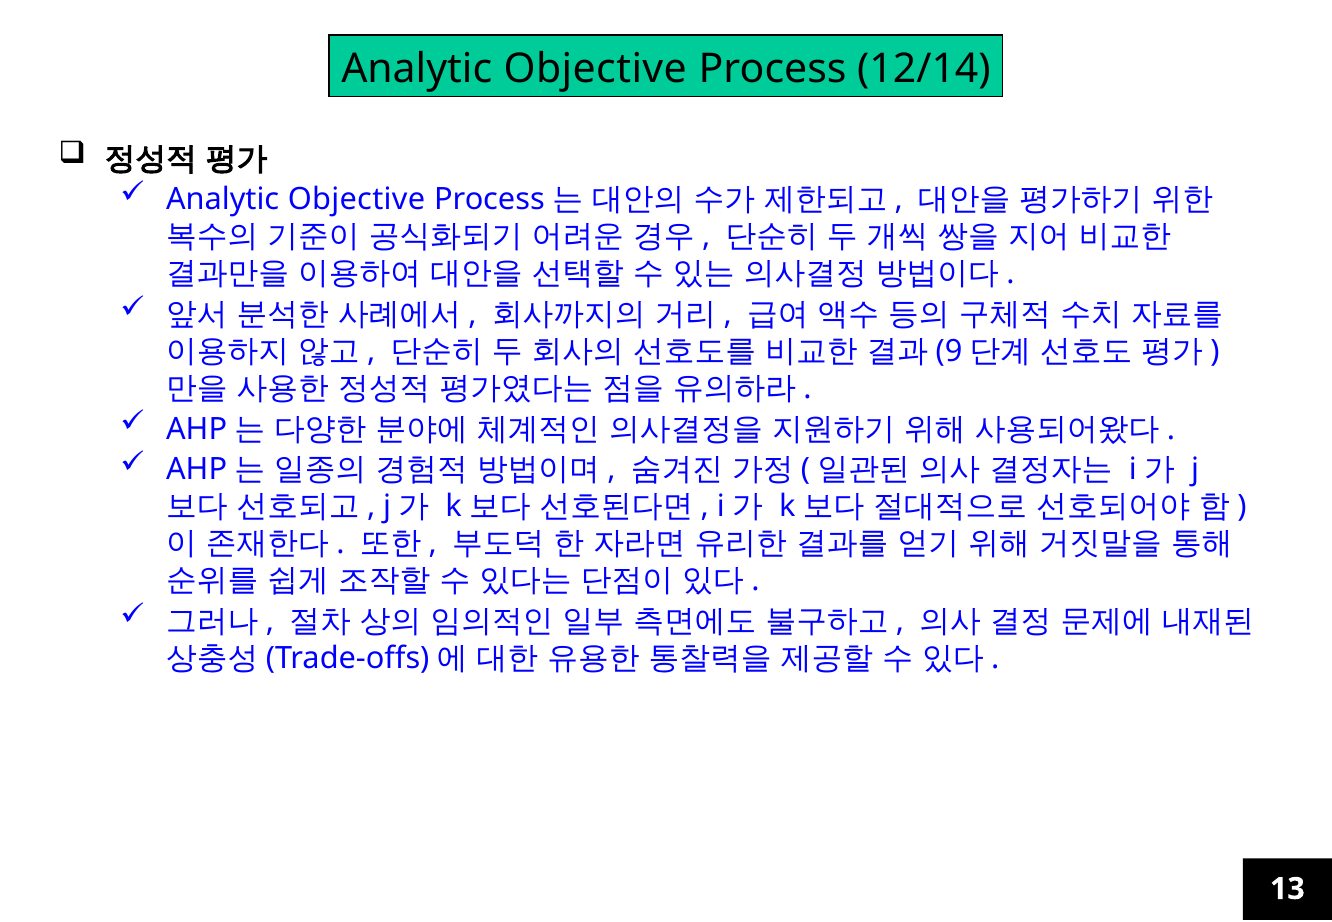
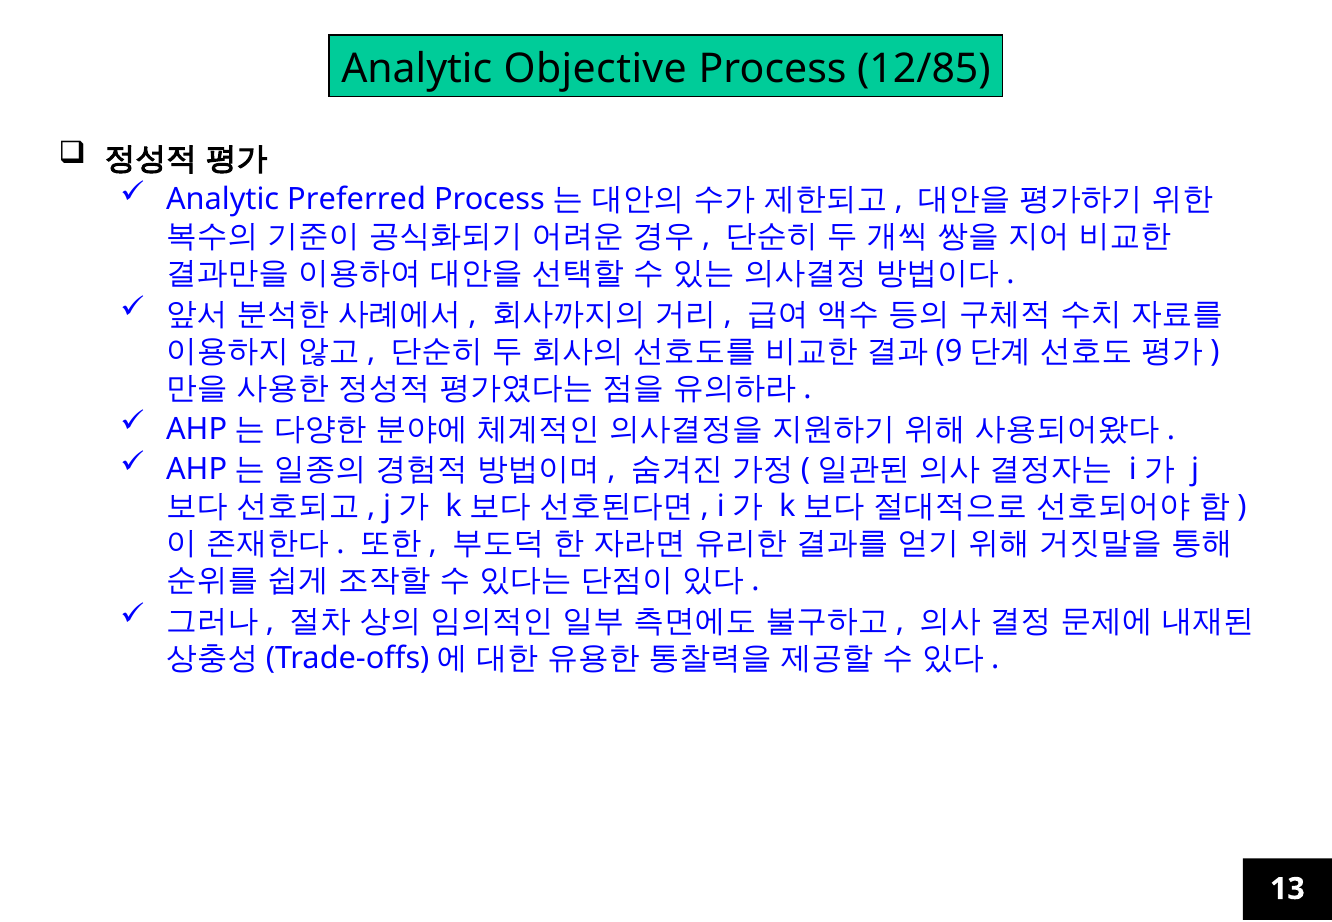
12/14: 12/14 -> 12/85
Objective at (356, 200): Objective -> Preferred
